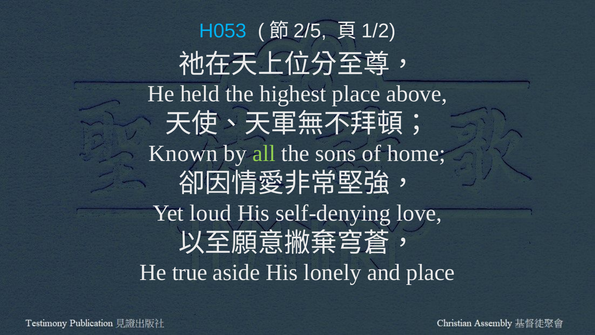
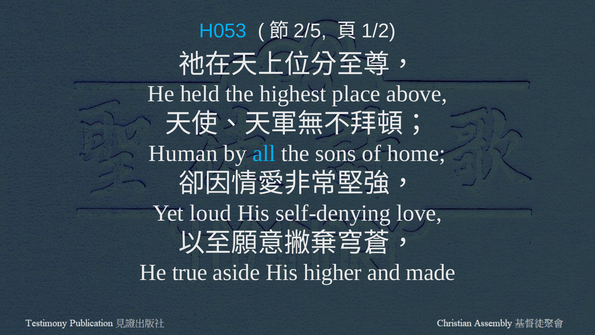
Known: Known -> Human
all colour: light green -> light blue
lonely: lonely -> higher
and place: place -> made
